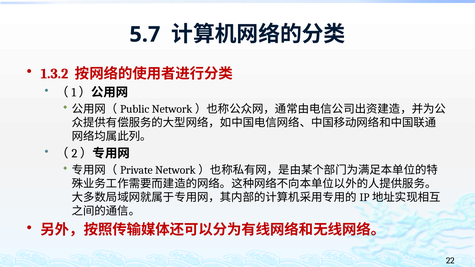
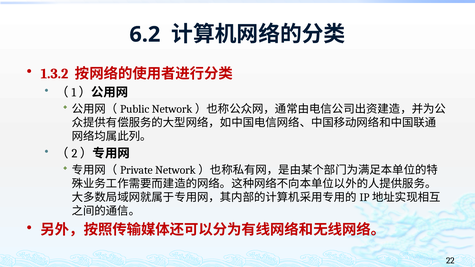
5.7: 5.7 -> 6.2
